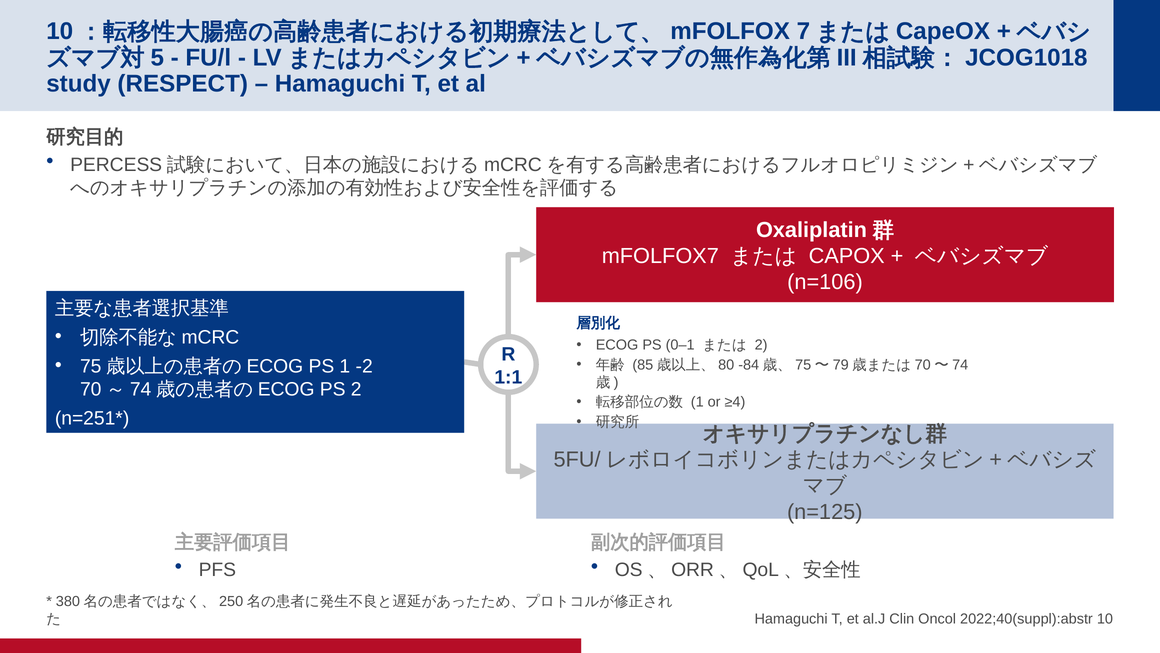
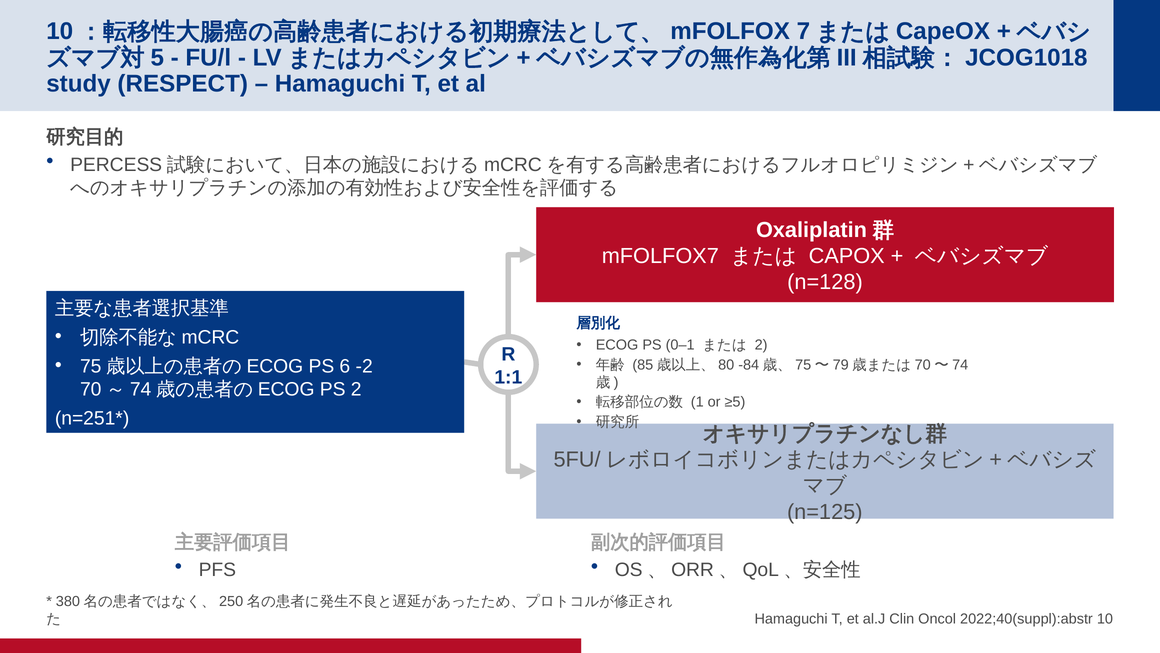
n=106: n=106 -> n=128
PS 1: 1 -> 6
≥4: ≥4 -> ≥5
